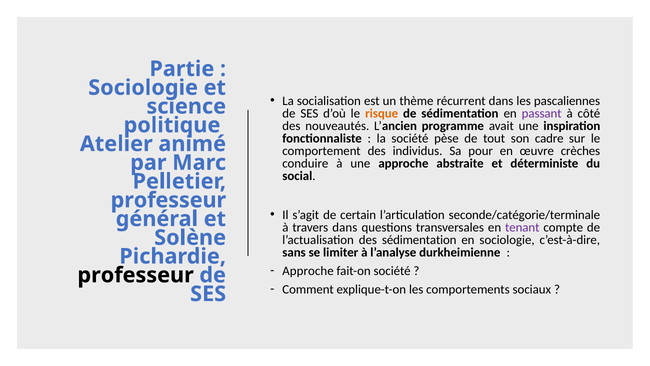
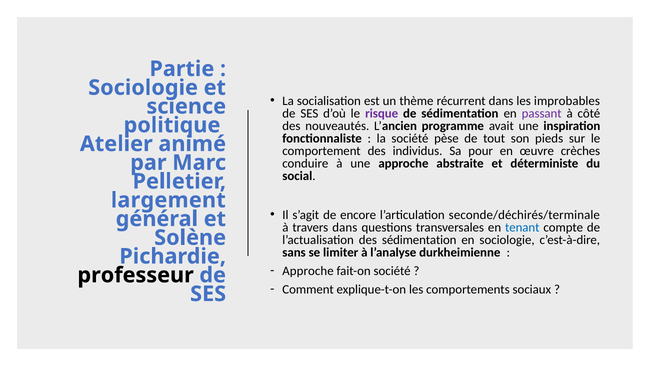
pascaliennes: pascaliennes -> improbables
risque colour: orange -> purple
cadre: cadre -> pieds
professeur at (168, 200): professeur -> largement
certain: certain -> encore
seconde/catégorie/terminale: seconde/catégorie/terminale -> seconde/déchirés/terminale
tenant colour: purple -> blue
